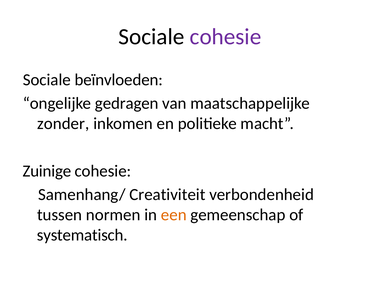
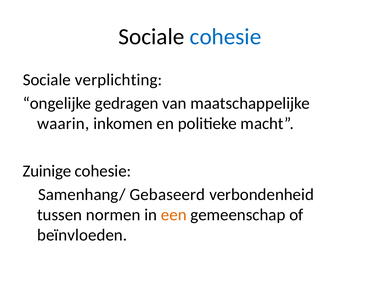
cohesie at (226, 37) colour: purple -> blue
beïnvloeden: beïnvloeden -> verplichting
zonder: zonder -> waarin
Creativiteit: Creativiteit -> Gebaseerd
systematisch: systematisch -> beïnvloeden
